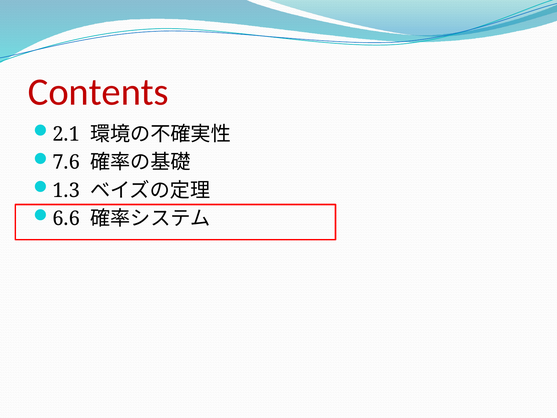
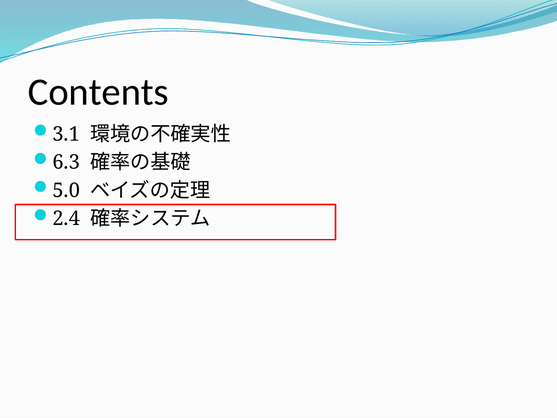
Contents colour: red -> black
2.1: 2.1 -> 3.1
7.6: 7.6 -> 6.3
1.3: 1.3 -> 5.0
6.6: 6.6 -> 2.4
